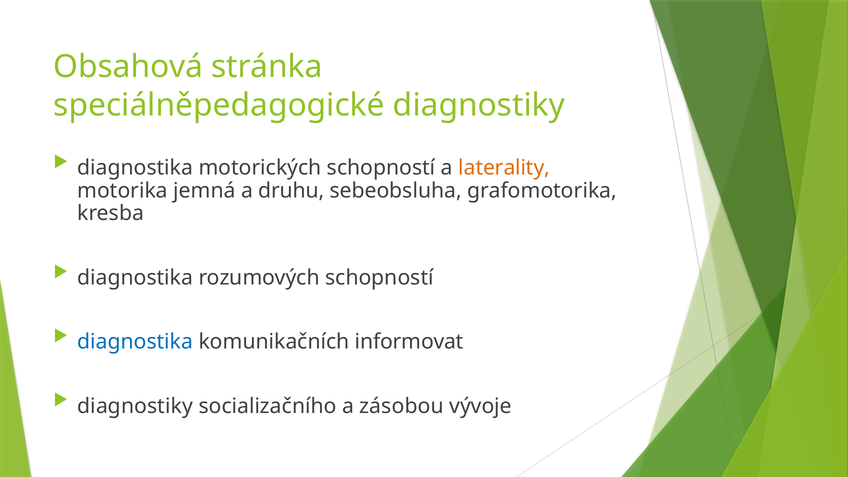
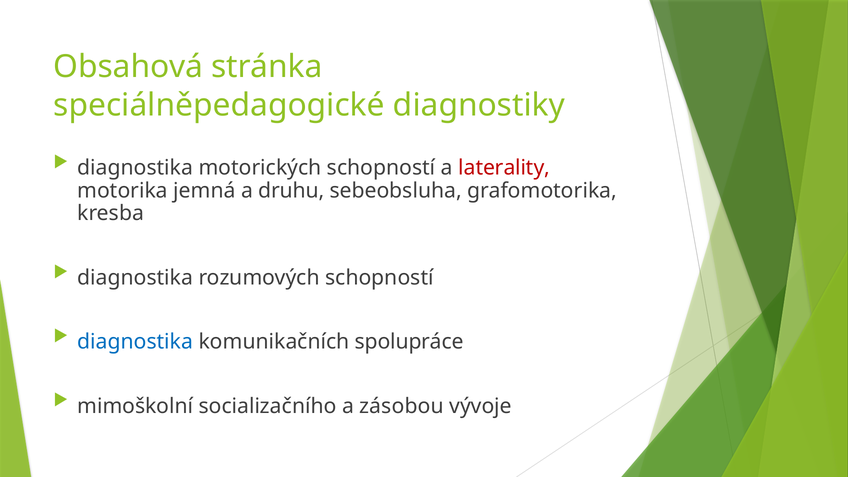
laterality colour: orange -> red
informovat: informovat -> spolupráce
diagnostiky at (135, 406): diagnostiky -> mimoškolní
